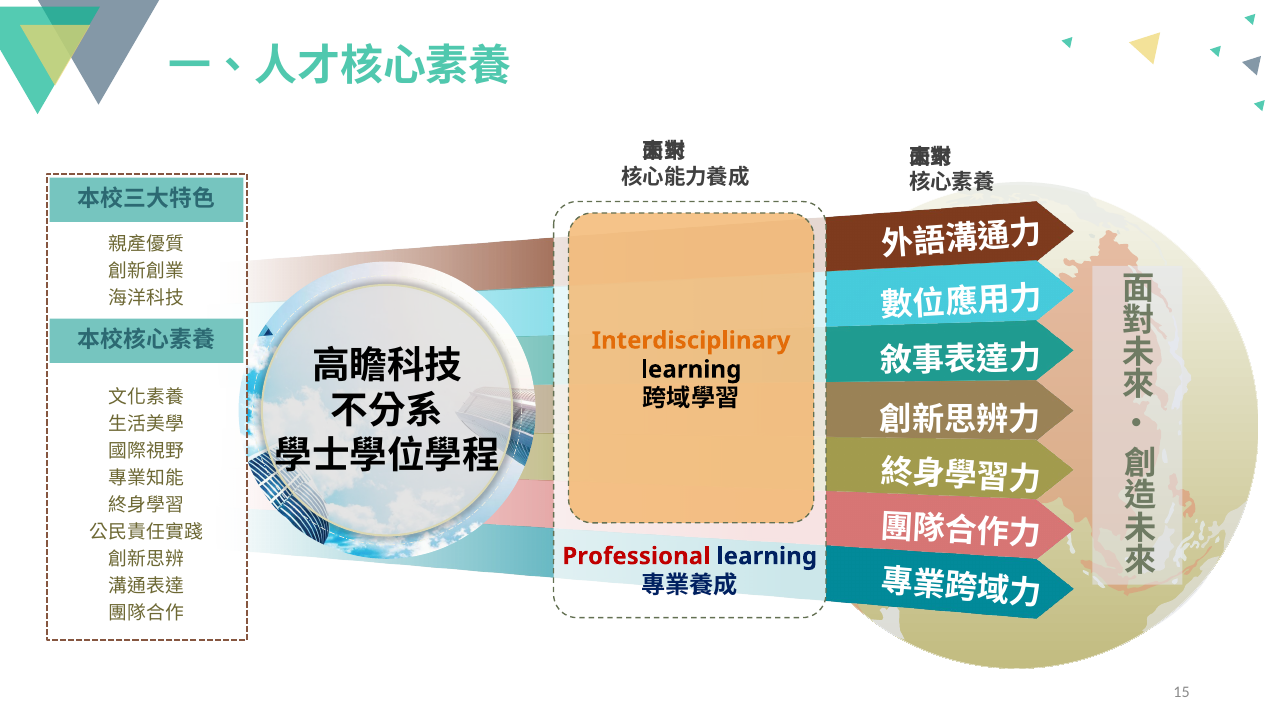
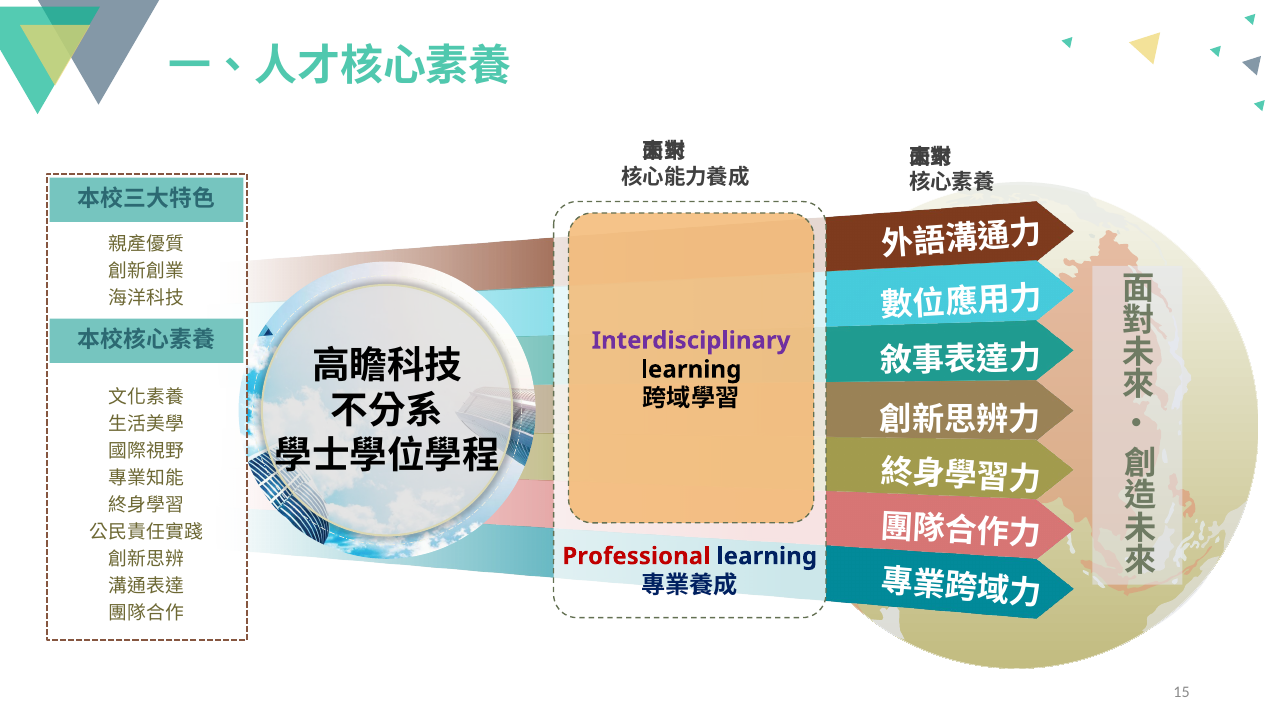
Interdisciplinary colour: orange -> purple
